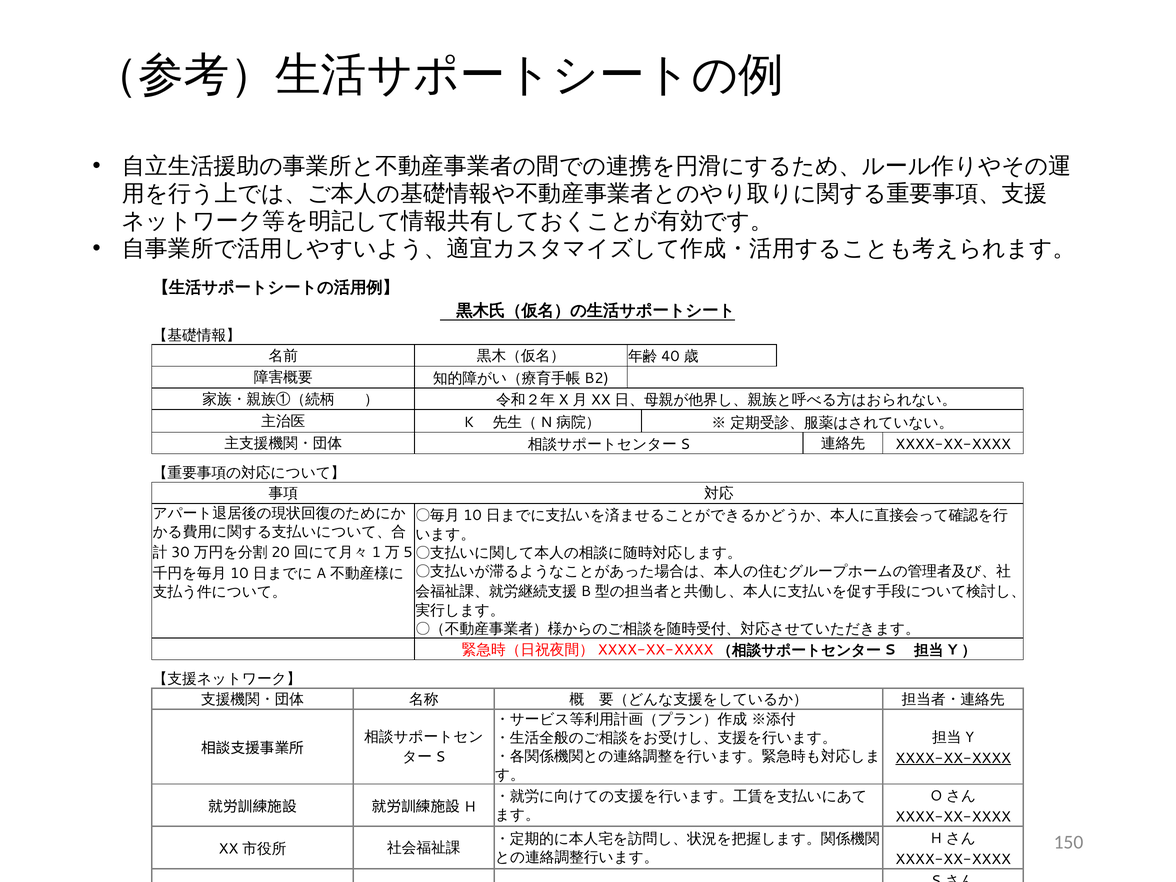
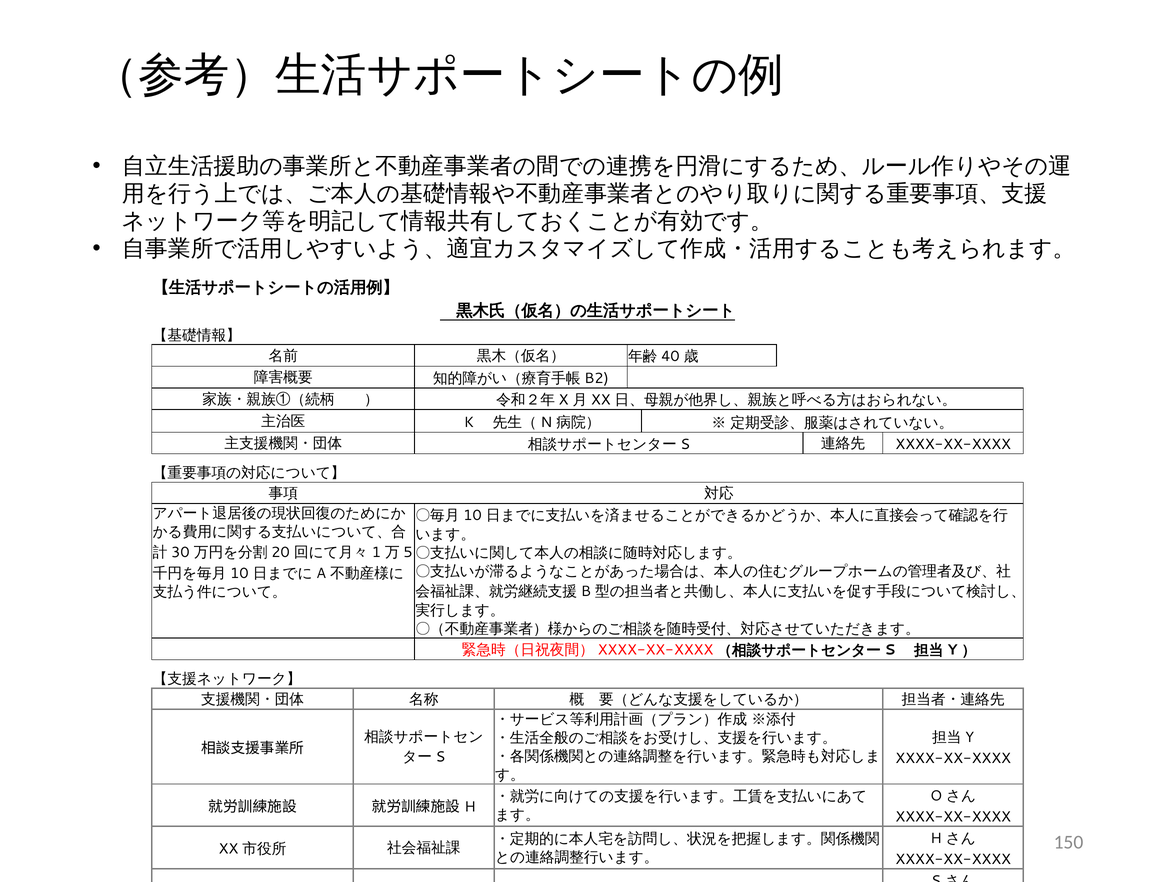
XXXX-XX-XXXX at (953, 758) underline: present -> none
